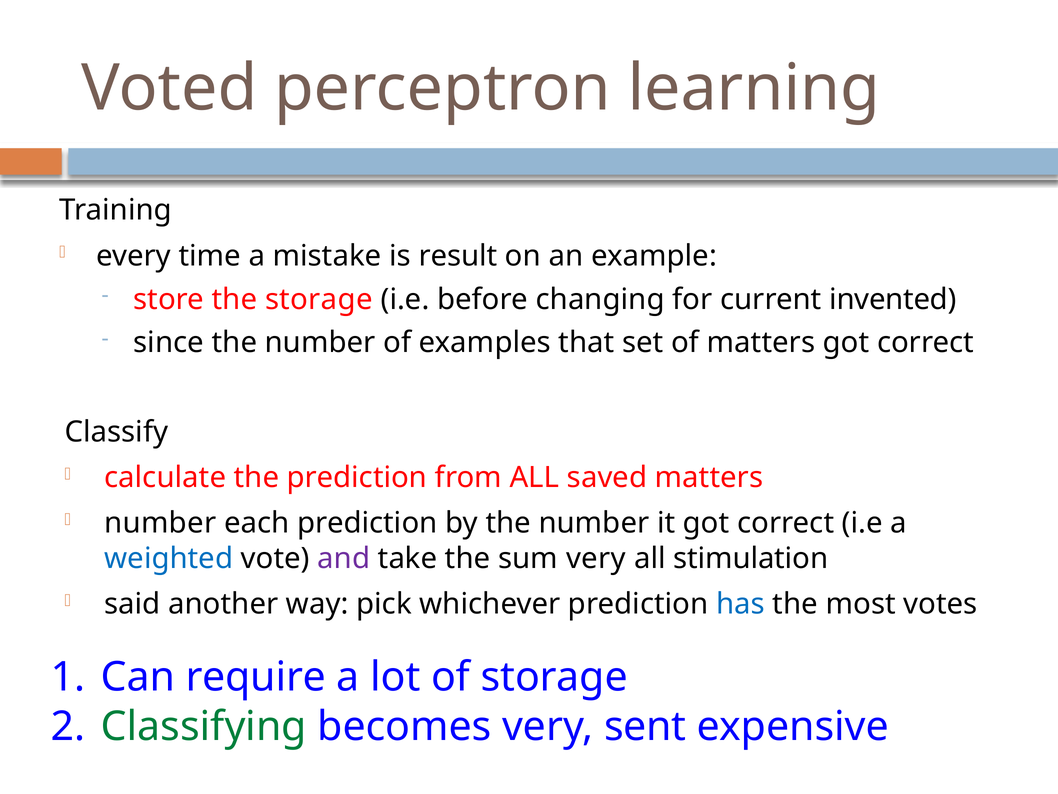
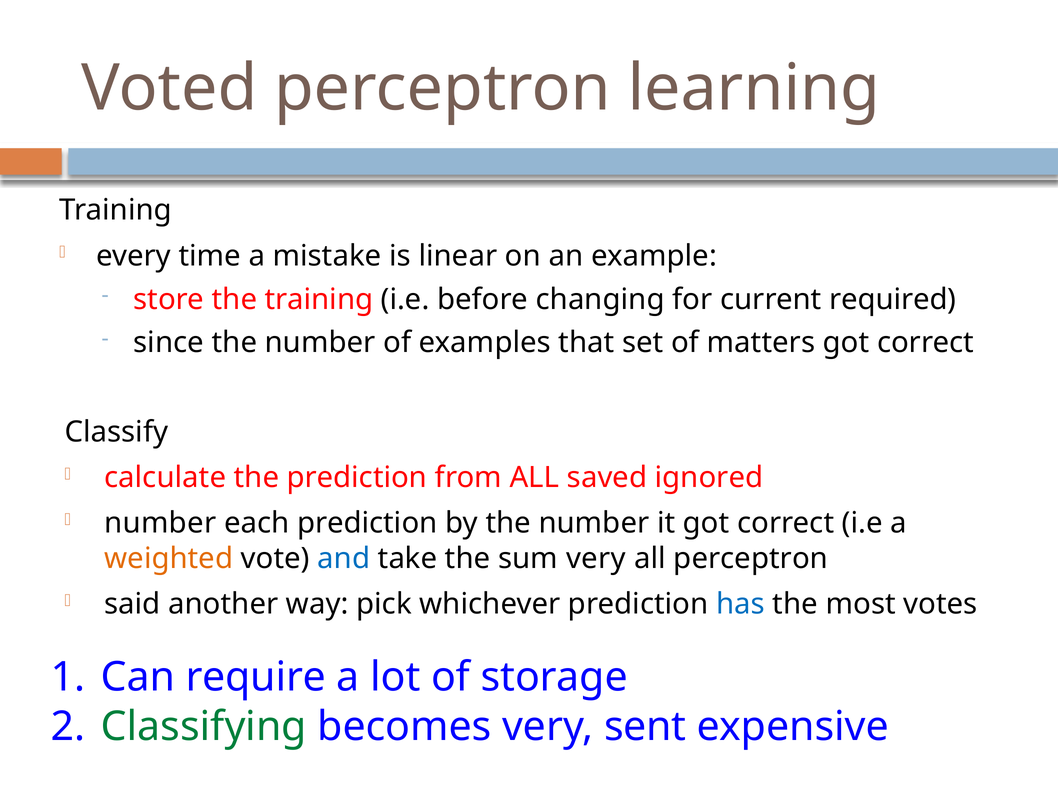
result: result -> linear
the storage: storage -> training
invented: invented -> required
saved matters: matters -> ignored
weighted colour: blue -> orange
and colour: purple -> blue
all stimulation: stimulation -> perceptron
